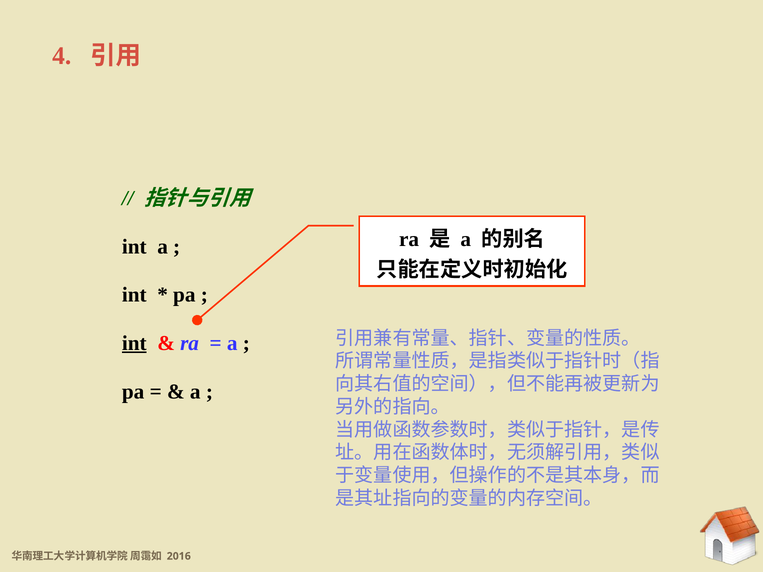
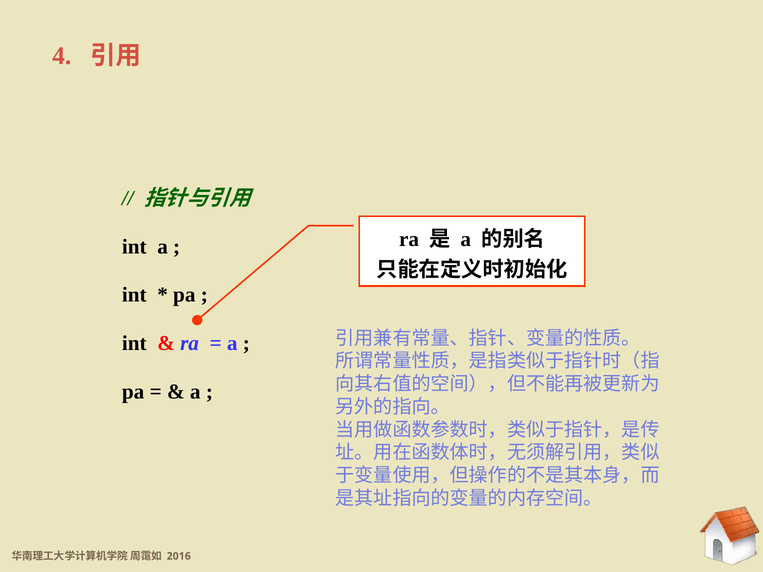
int at (134, 343) underline: present -> none
